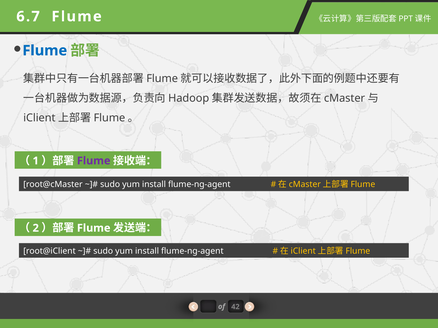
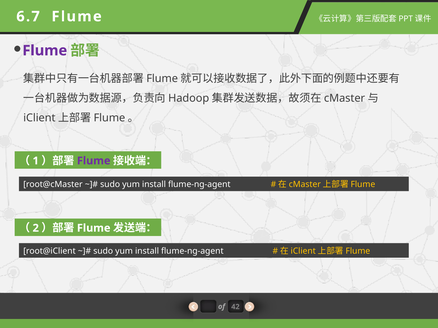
Flume at (45, 51) colour: blue -> purple
